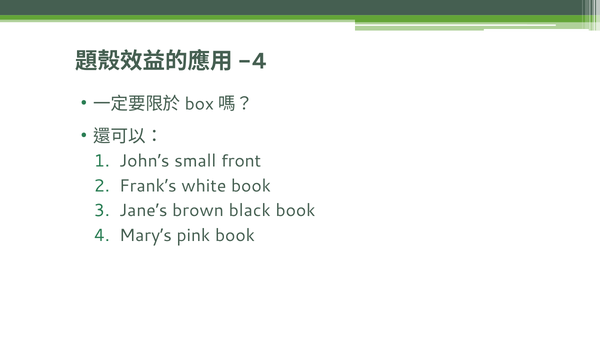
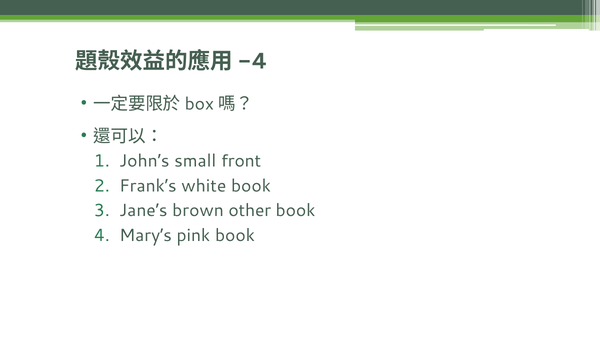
black: black -> other
